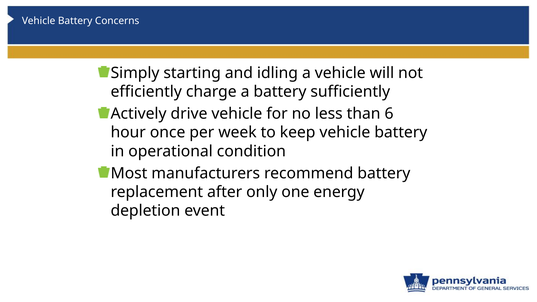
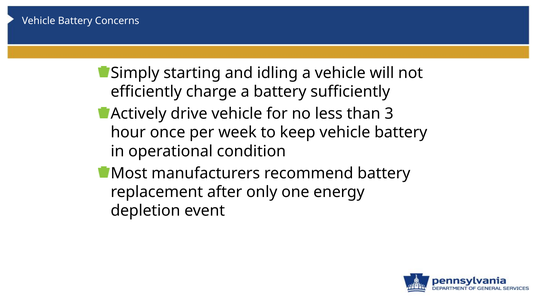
6: 6 -> 3
